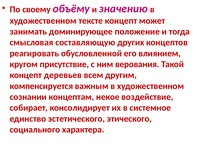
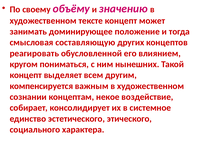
присутствие: присутствие -> пониматься
верования: верования -> нынешних
деревьев: деревьев -> выделяет
